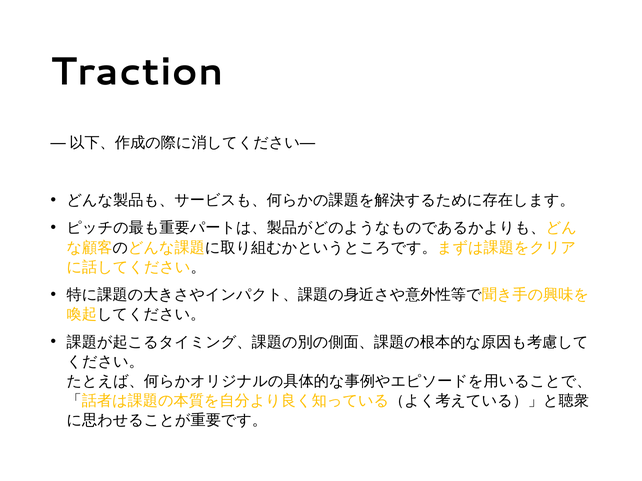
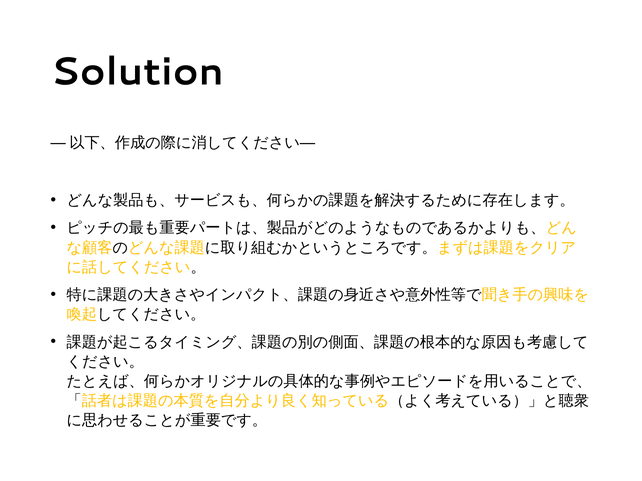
Traction: Traction -> Solution
